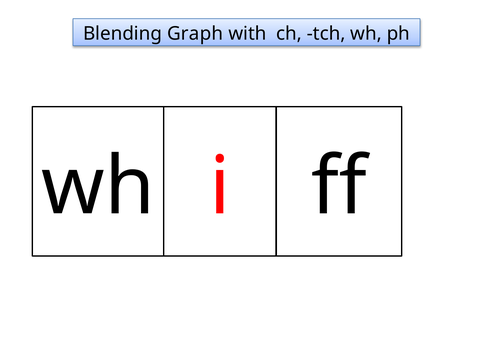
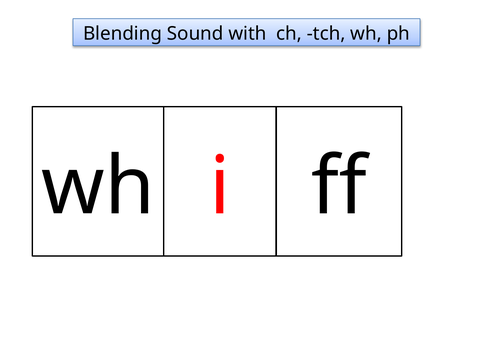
Graph: Graph -> Sound
